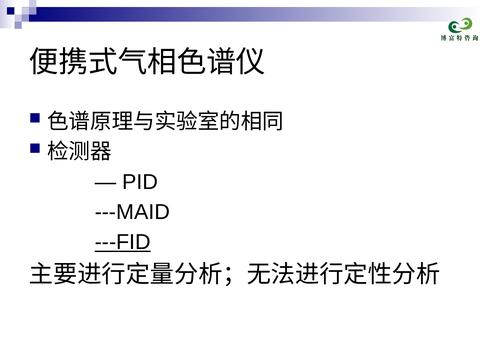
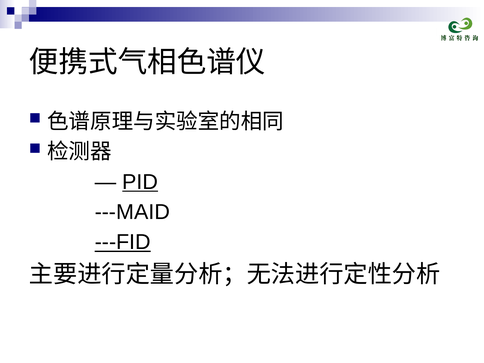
PID underline: none -> present
